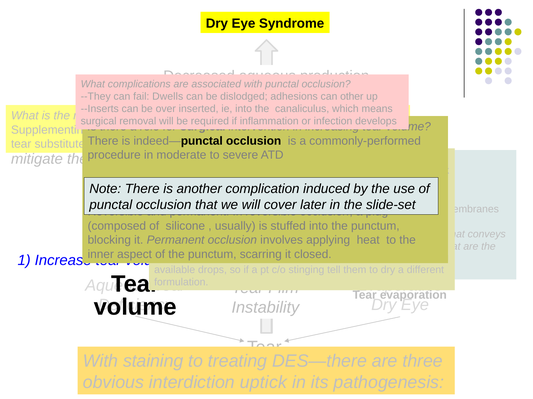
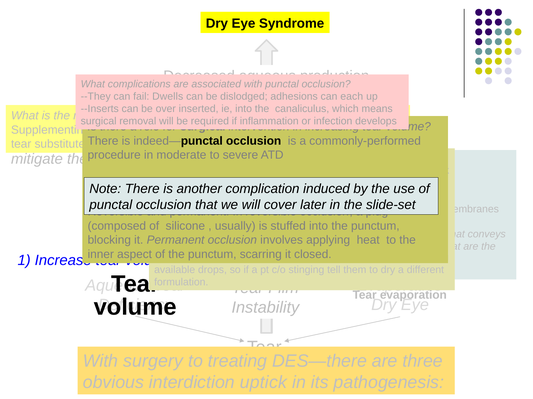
can other: other -> each
staining: staining -> surgery
